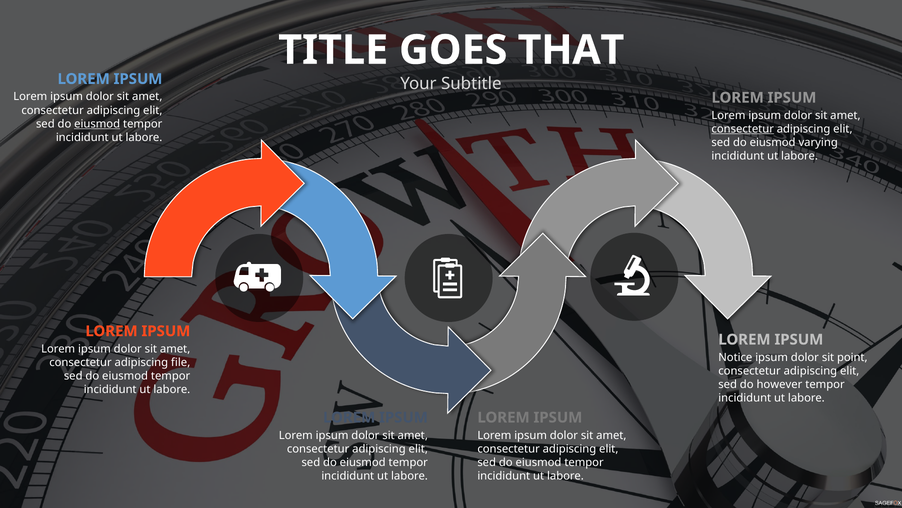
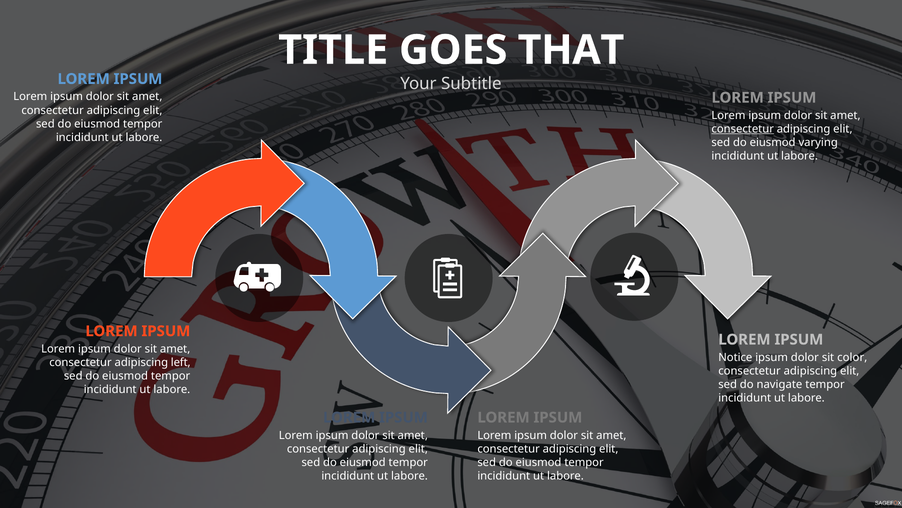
eiusmod at (97, 124) underline: present -> none
point: point -> color
file: file -> left
however: however -> navigate
